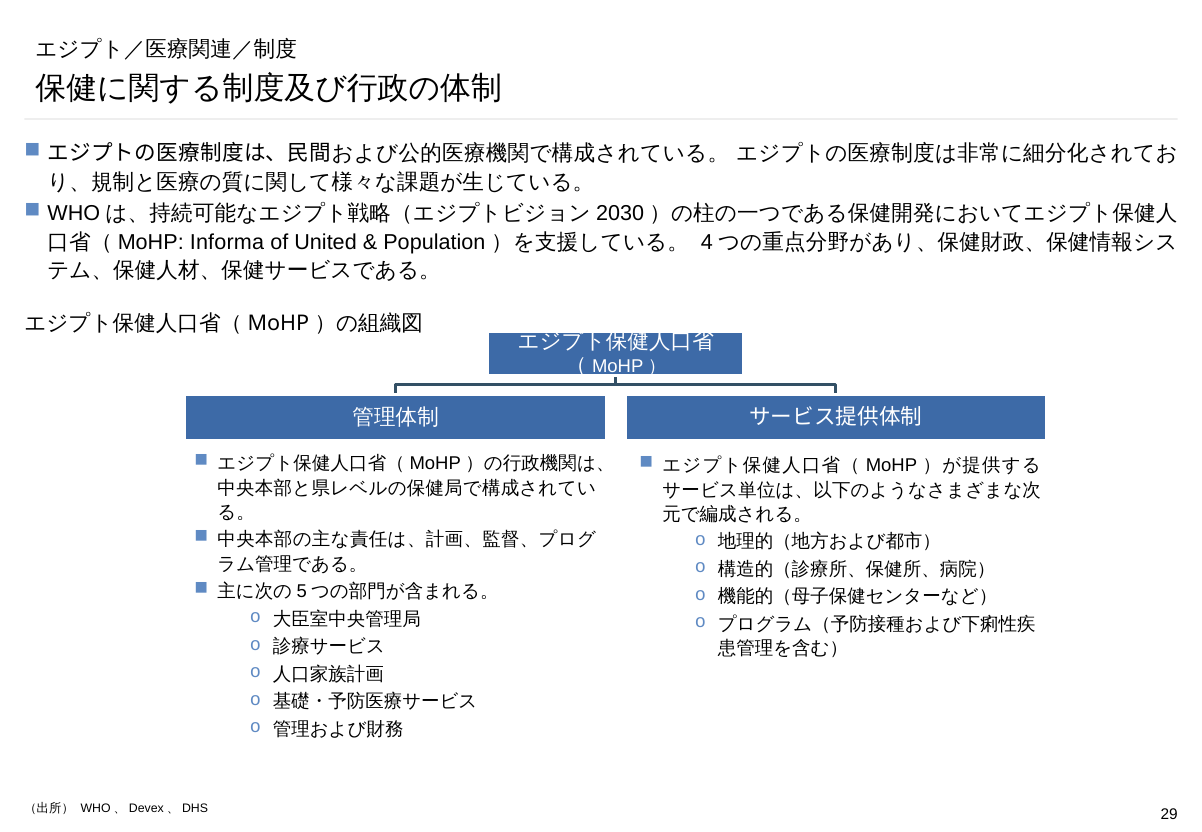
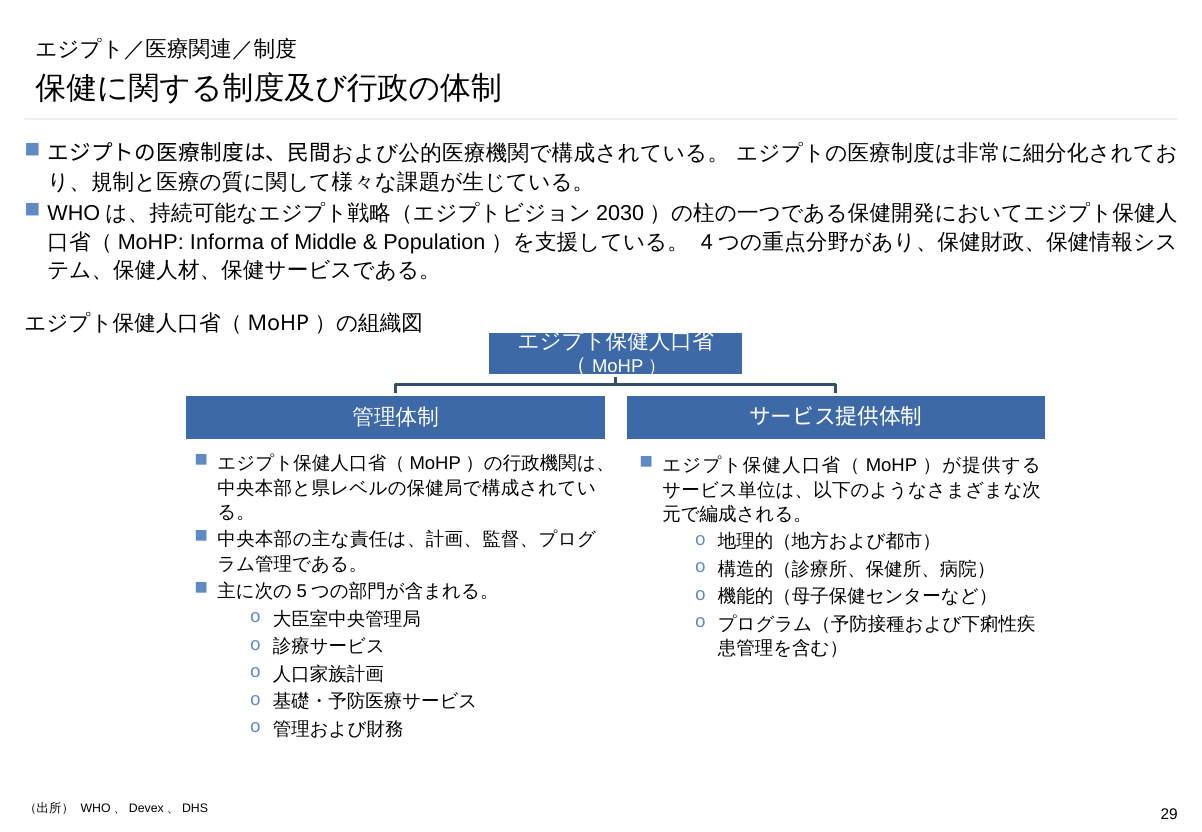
United: United -> Middle
